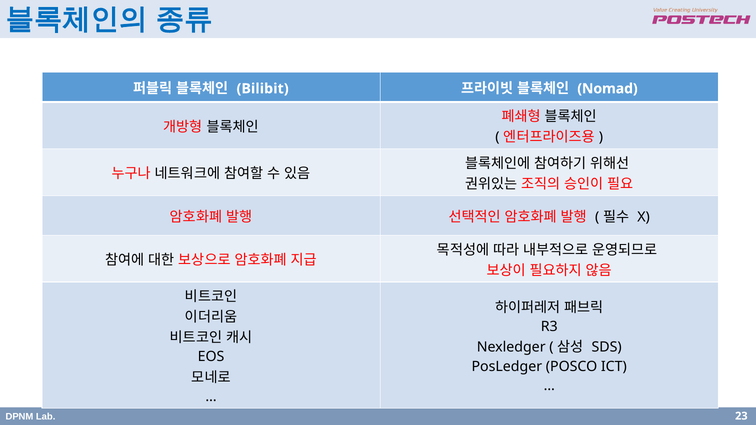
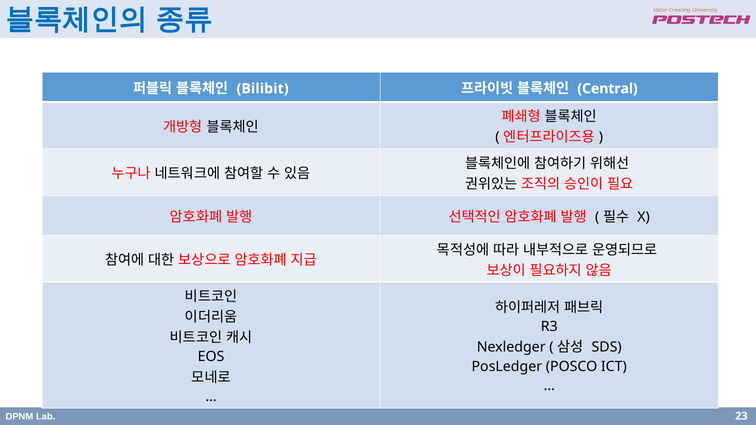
Nomad: Nomad -> Central
